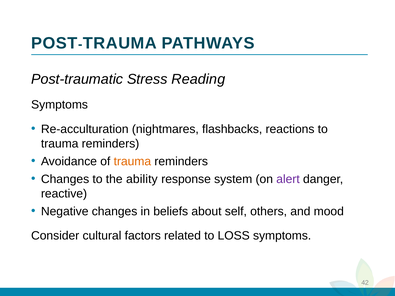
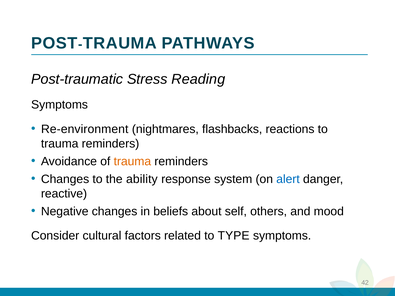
Re-acculturation: Re-acculturation -> Re-environment
alert colour: purple -> blue
LOSS: LOSS -> TYPE
